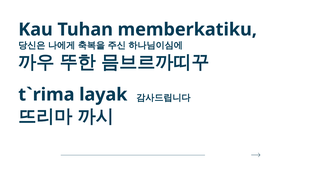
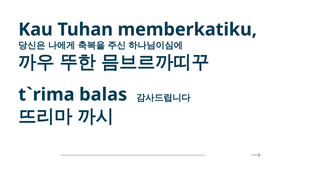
layak: layak -> balas
